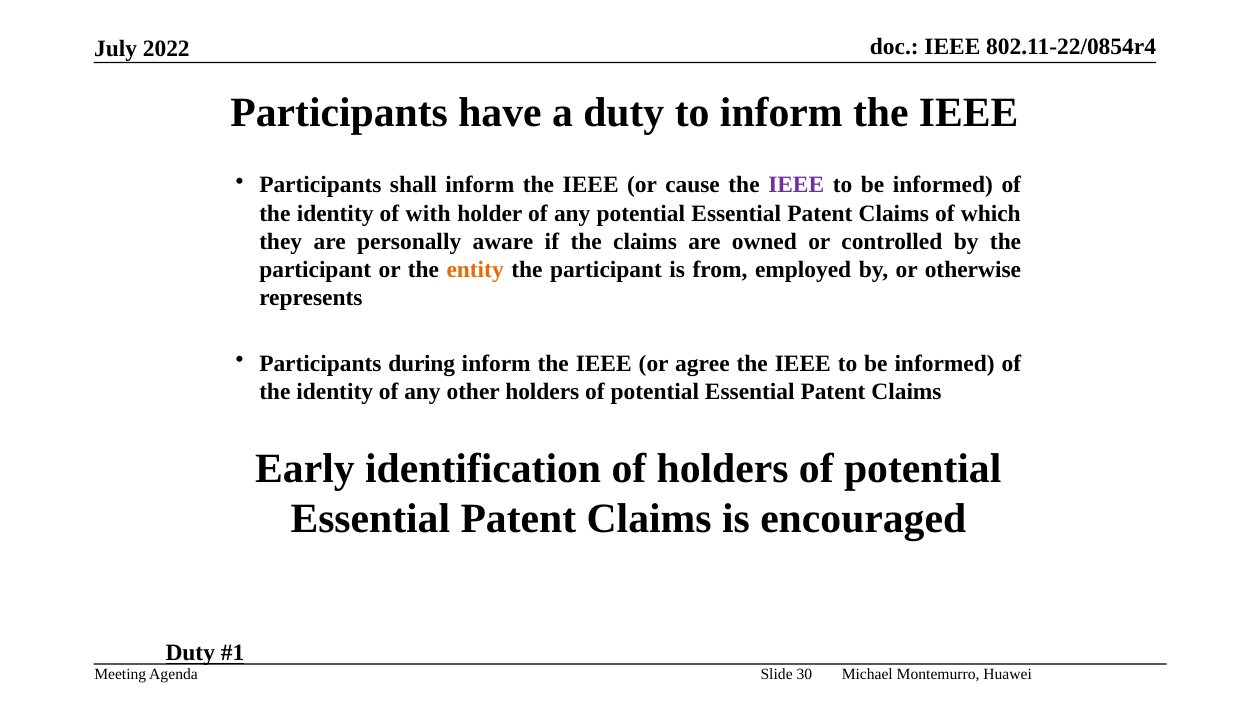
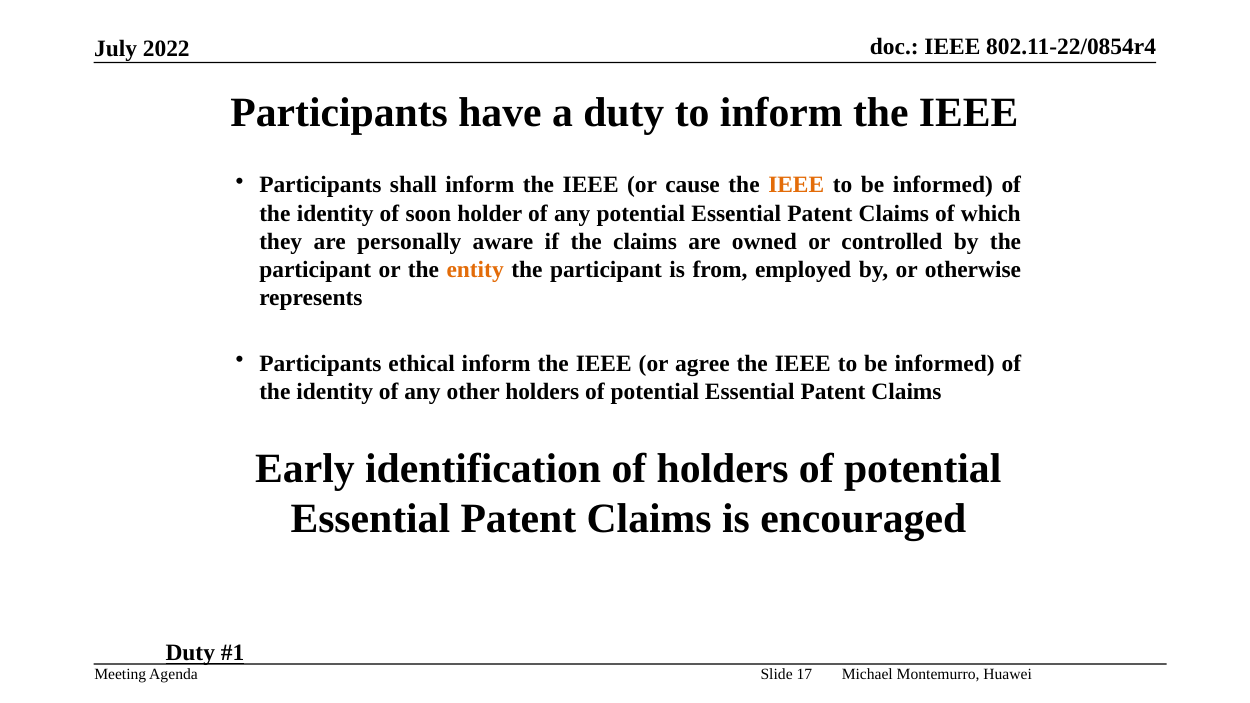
IEEE at (796, 185) colour: purple -> orange
with: with -> soon
during: during -> ethical
30: 30 -> 17
